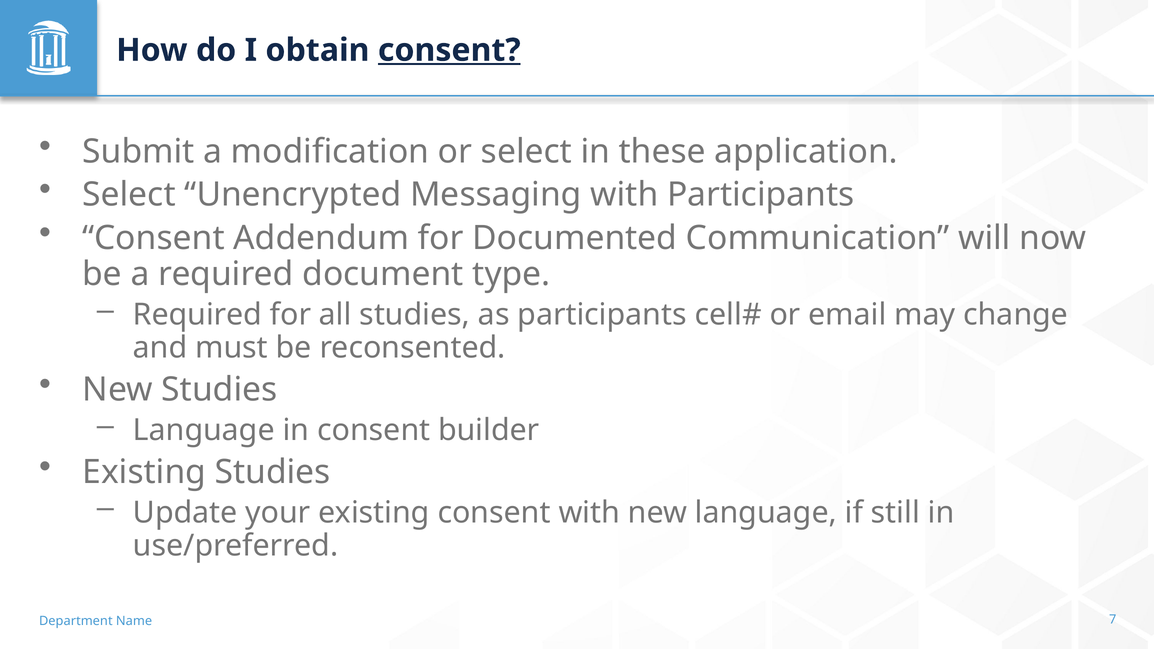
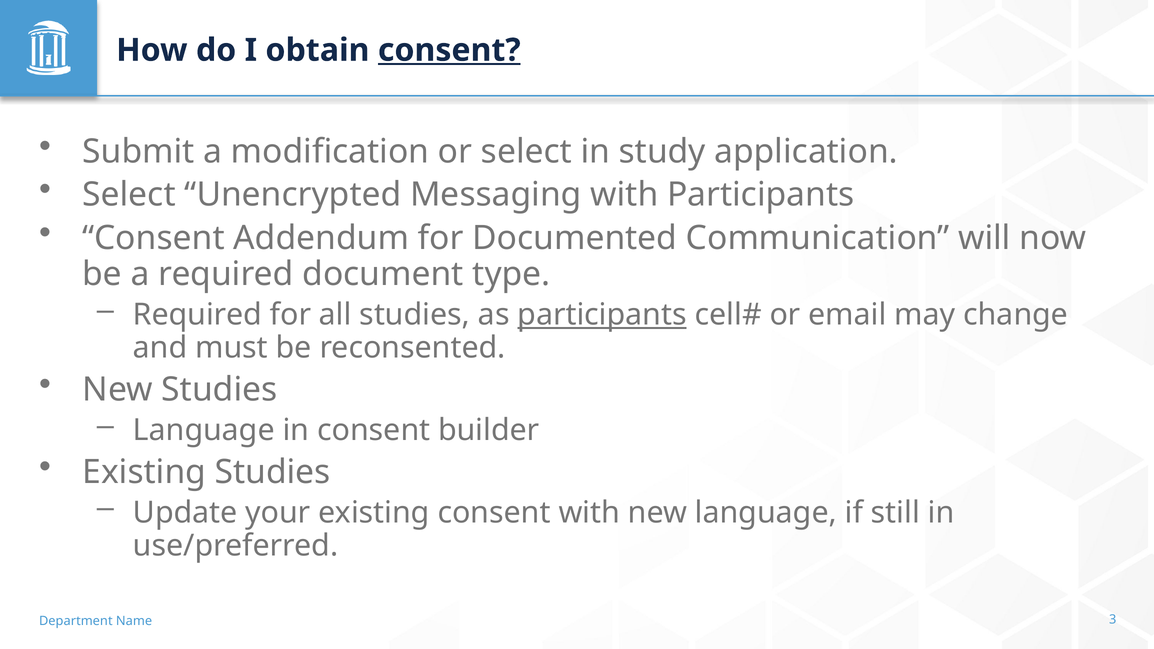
these: these -> study
participants at (602, 315) underline: none -> present
7: 7 -> 3
